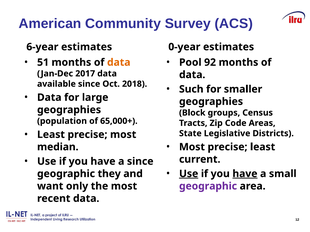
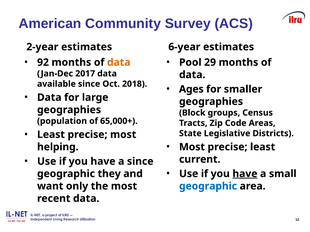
6-year: 6-year -> 2-year
0-year: 0-year -> 6-year
51: 51 -> 92
92: 92 -> 29
Such: Such -> Ages
median: median -> helping
Use at (189, 174) underline: present -> none
geographic at (208, 186) colour: purple -> blue
